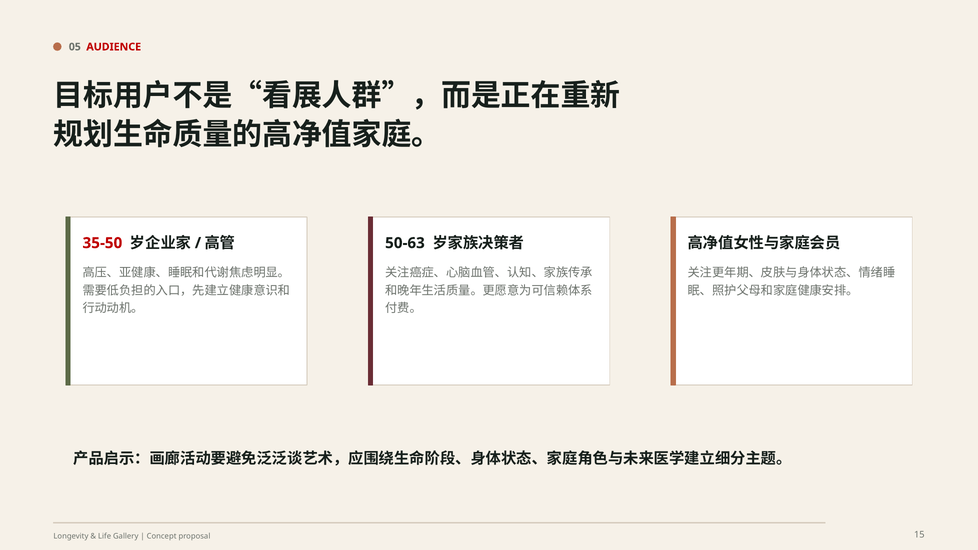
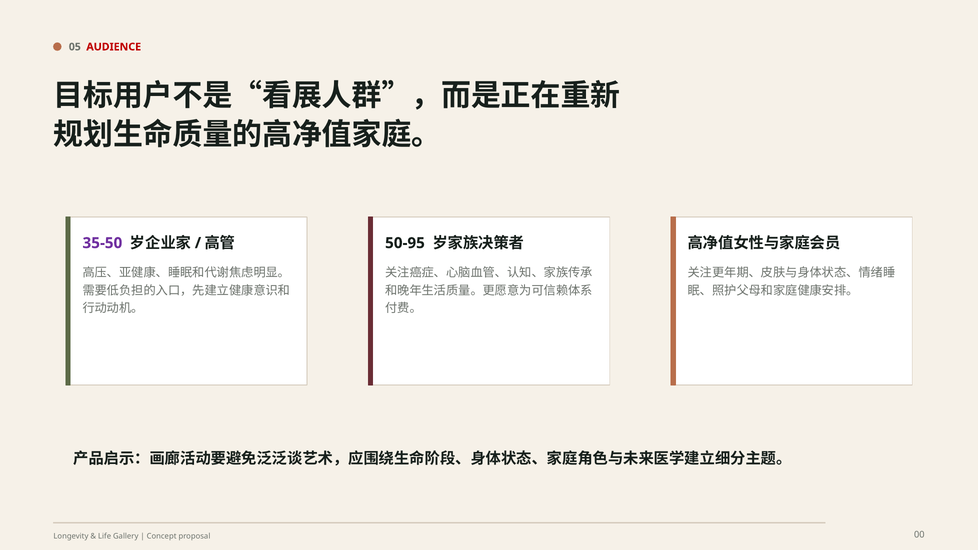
35-50 colour: red -> purple
50-63: 50-63 -> 50-95
15: 15 -> 00
